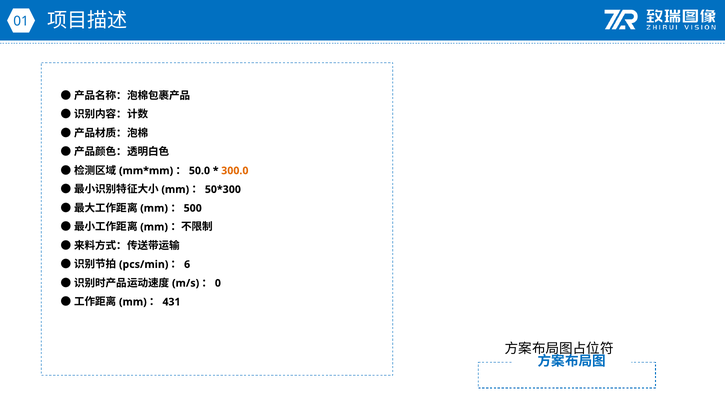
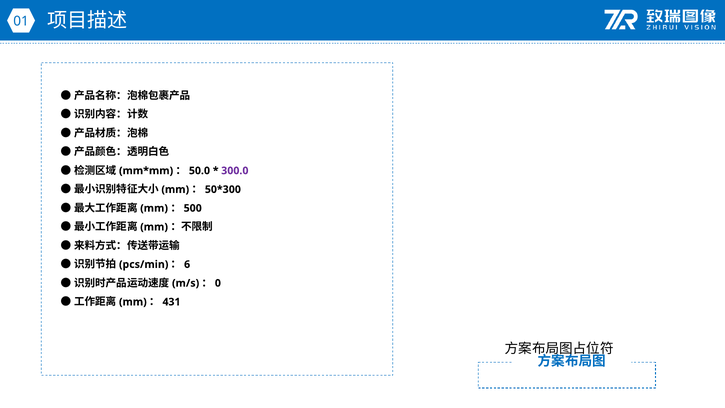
300.0 colour: orange -> purple
